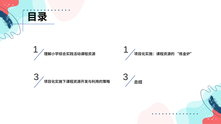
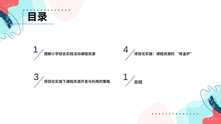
1 1: 1 -> 4
3 3: 3 -> 1
